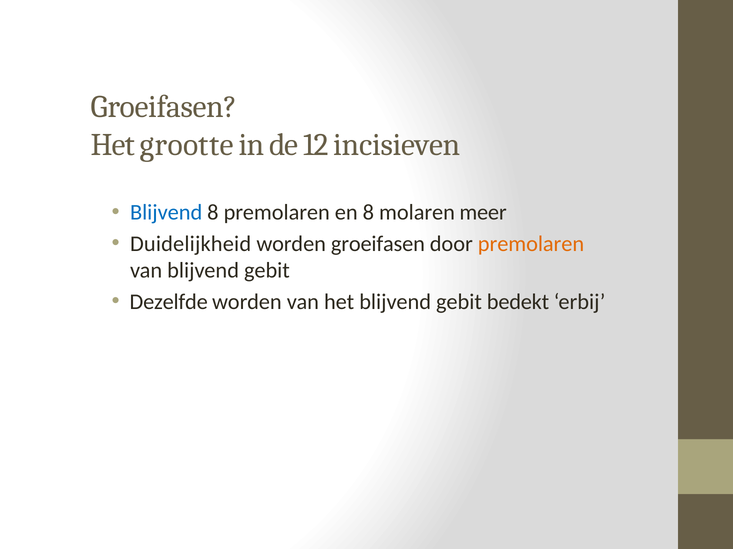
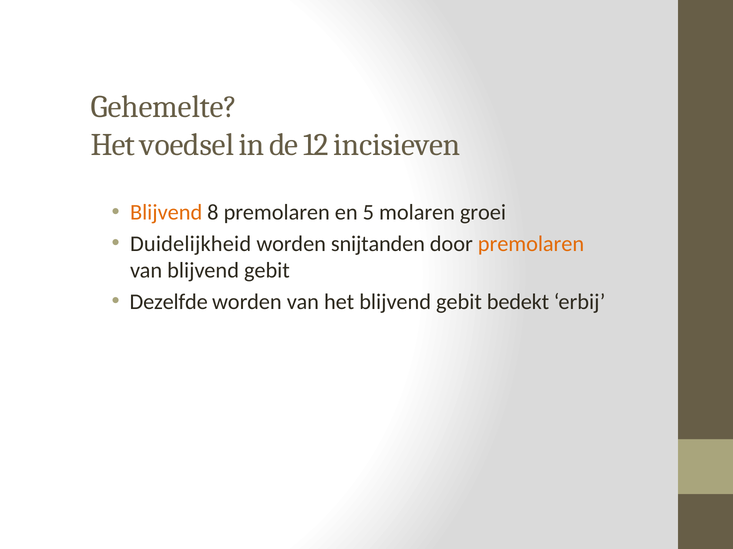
Groeifasen at (164, 107): Groeifasen -> Gehemelte
grootte: grootte -> voedsel
Blijvend at (166, 213) colour: blue -> orange
en 8: 8 -> 5
meer: meer -> groei
worden groeifasen: groeifasen -> snijtanden
